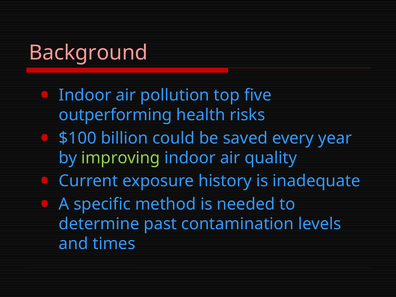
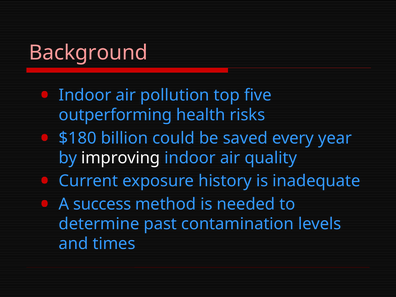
$100: $100 -> $180
improving colour: light green -> white
specific: specific -> success
